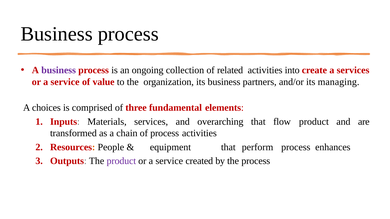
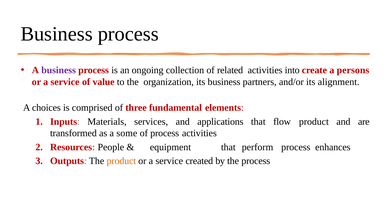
a services: services -> persons
managing: managing -> alignment
overarching: overarching -> applications
chain: chain -> some
product at (121, 161) colour: purple -> orange
